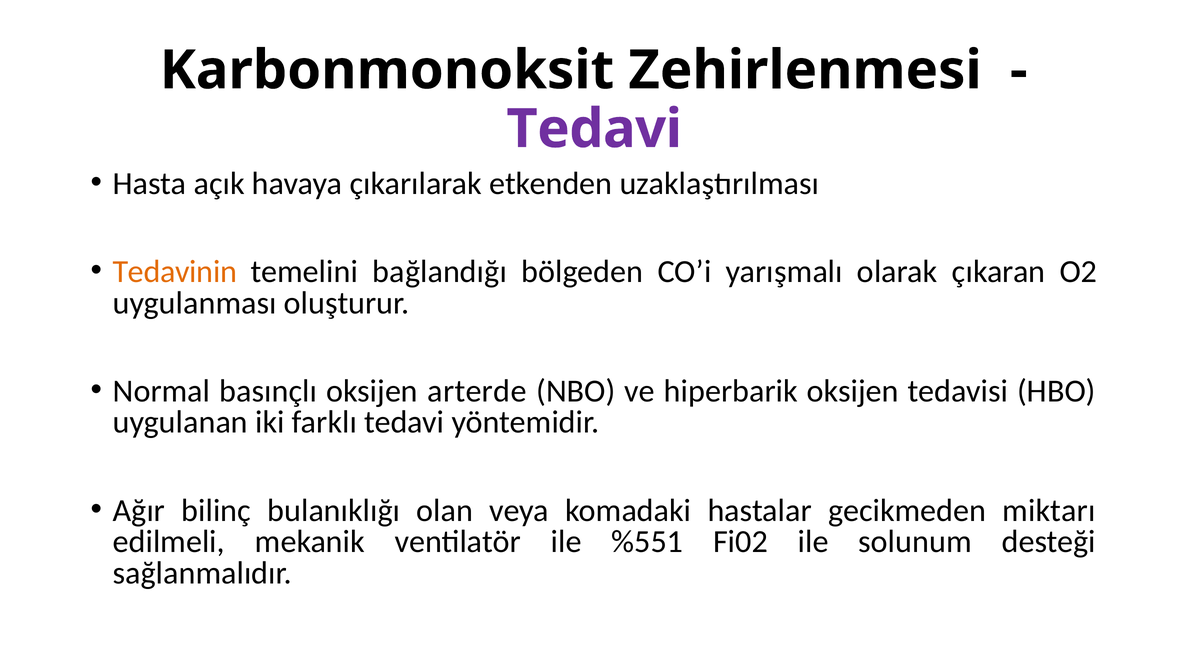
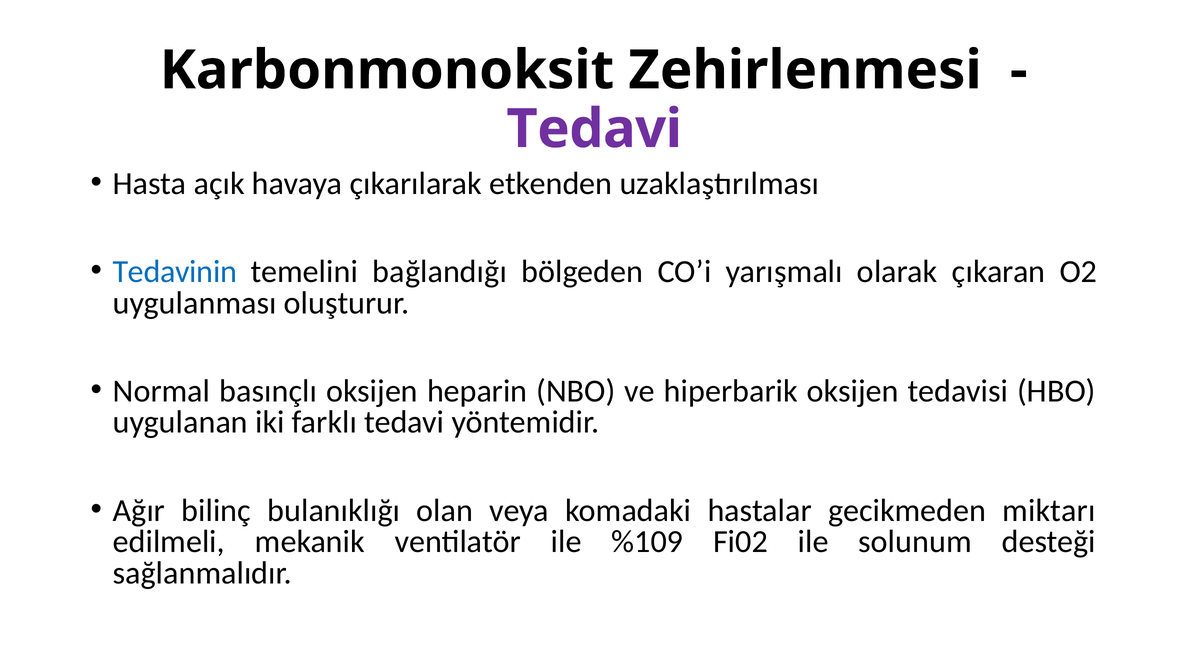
Tedavinin colour: orange -> blue
arterde: arterde -> heparin
%551: %551 -> %109
